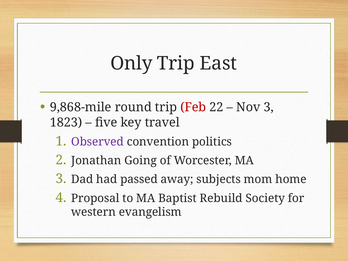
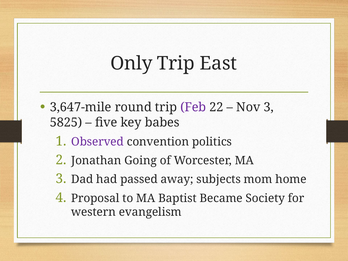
9,868-mile: 9,868-mile -> 3,647-mile
Feb colour: red -> purple
1823: 1823 -> 5825
travel: travel -> babes
Rebuild: Rebuild -> Became
